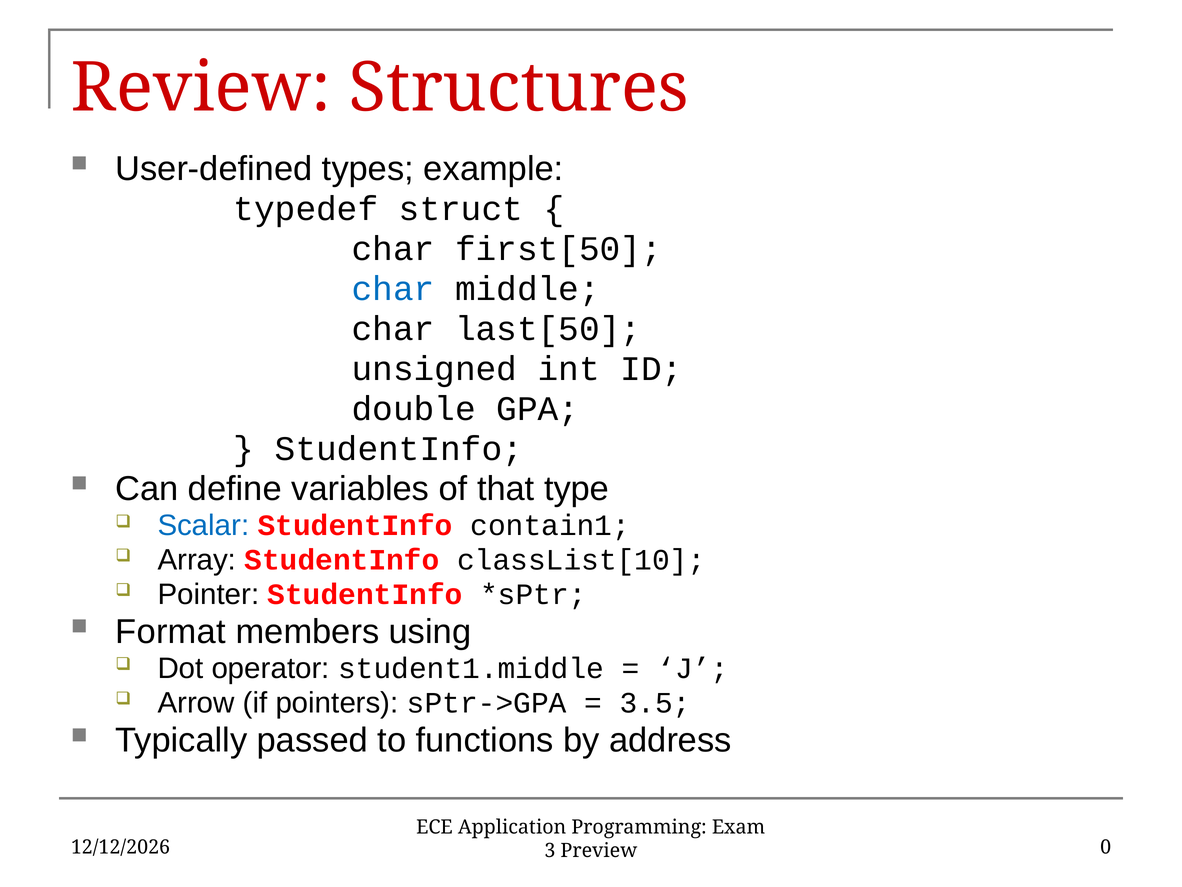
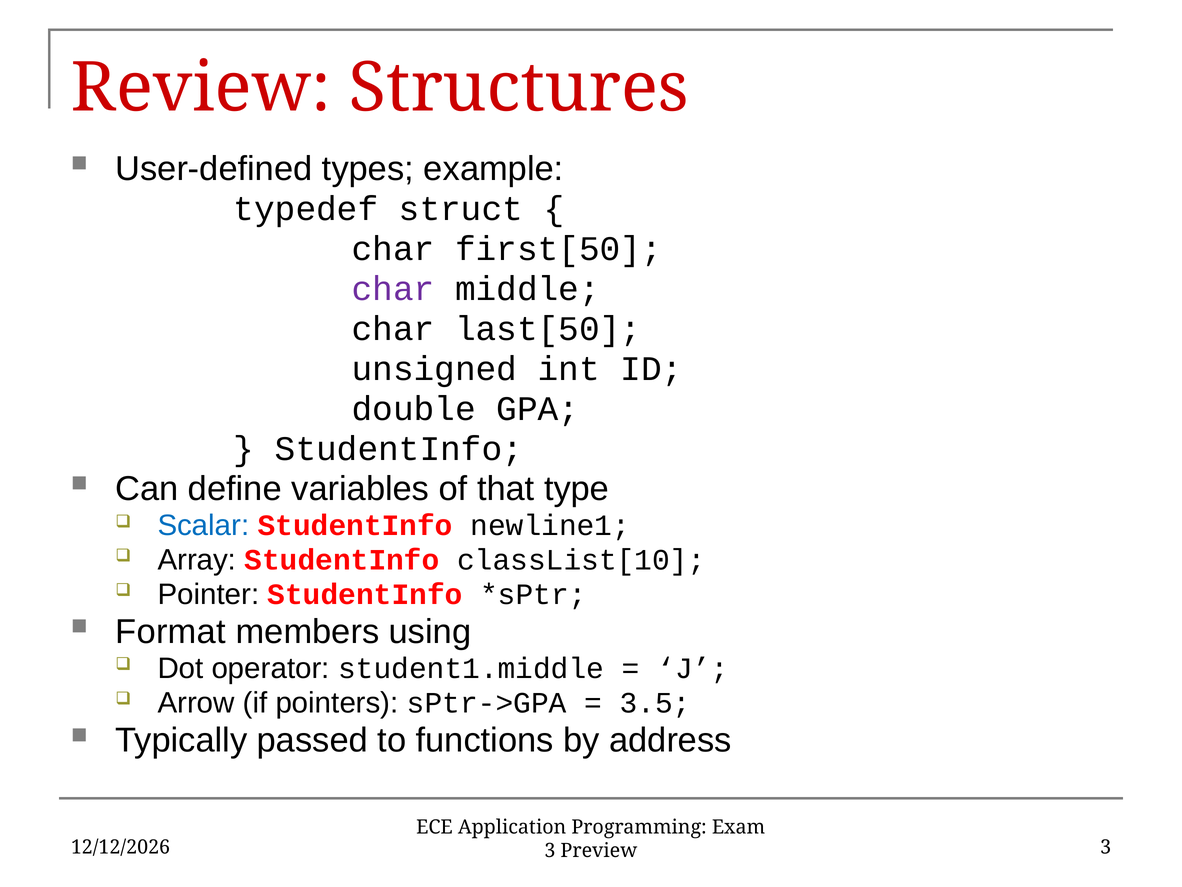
char at (393, 289) colour: blue -> purple
contain1: contain1 -> newline1
Preview 0: 0 -> 3
